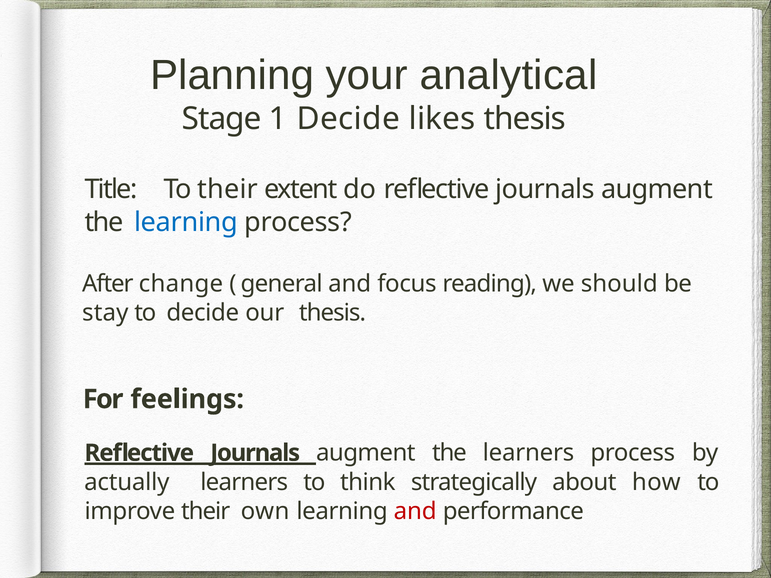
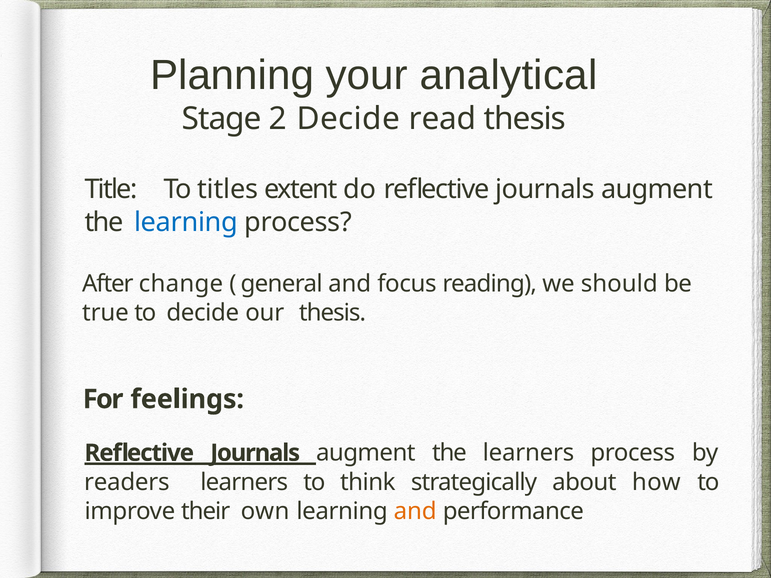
1: 1 -> 2
likes: likes -> read
To their: their -> titles
stay: stay -> true
actually: actually -> readers
and at (415, 512) colour: red -> orange
